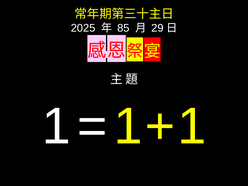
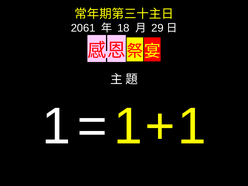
2025: 2025 -> 2061
85: 85 -> 18
